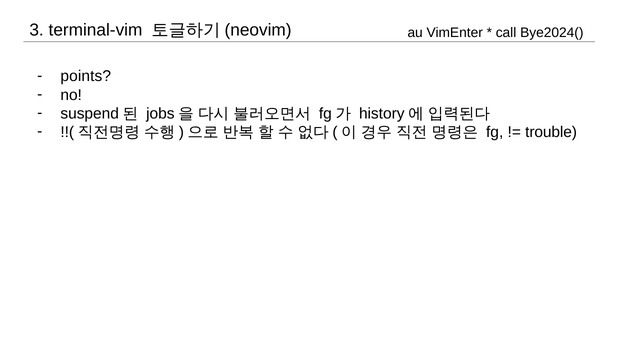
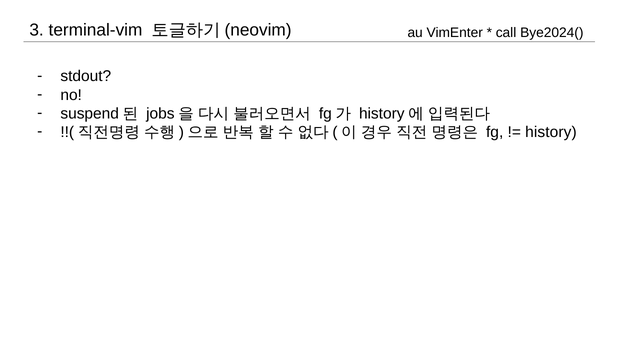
points: points -> stdout
trouble at (551, 132): trouble -> history
